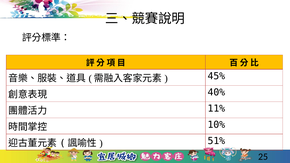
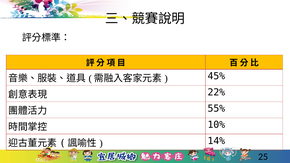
40%: 40% -> 22%
11%: 11% -> 55%
51%: 51% -> 14%
